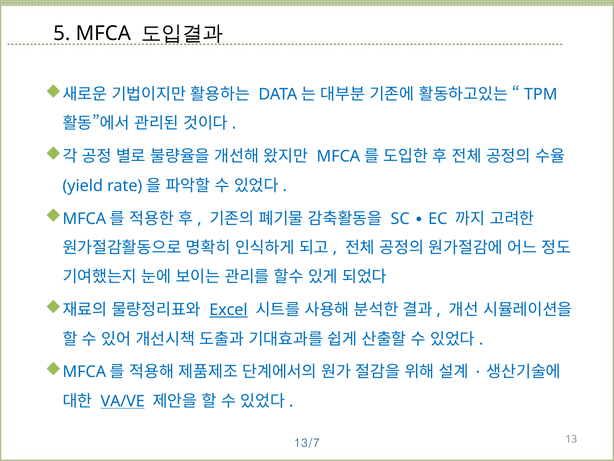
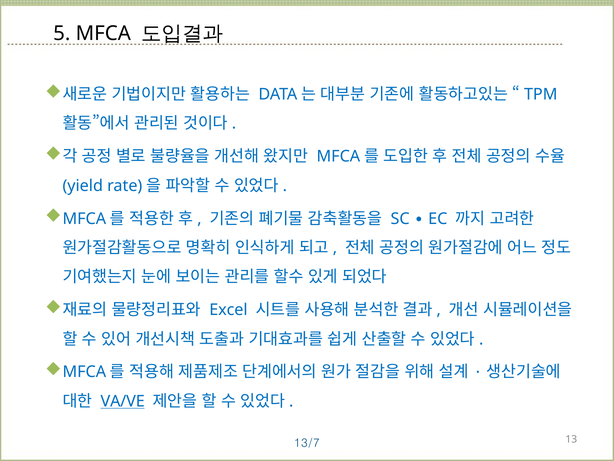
Excel underline: present -> none
